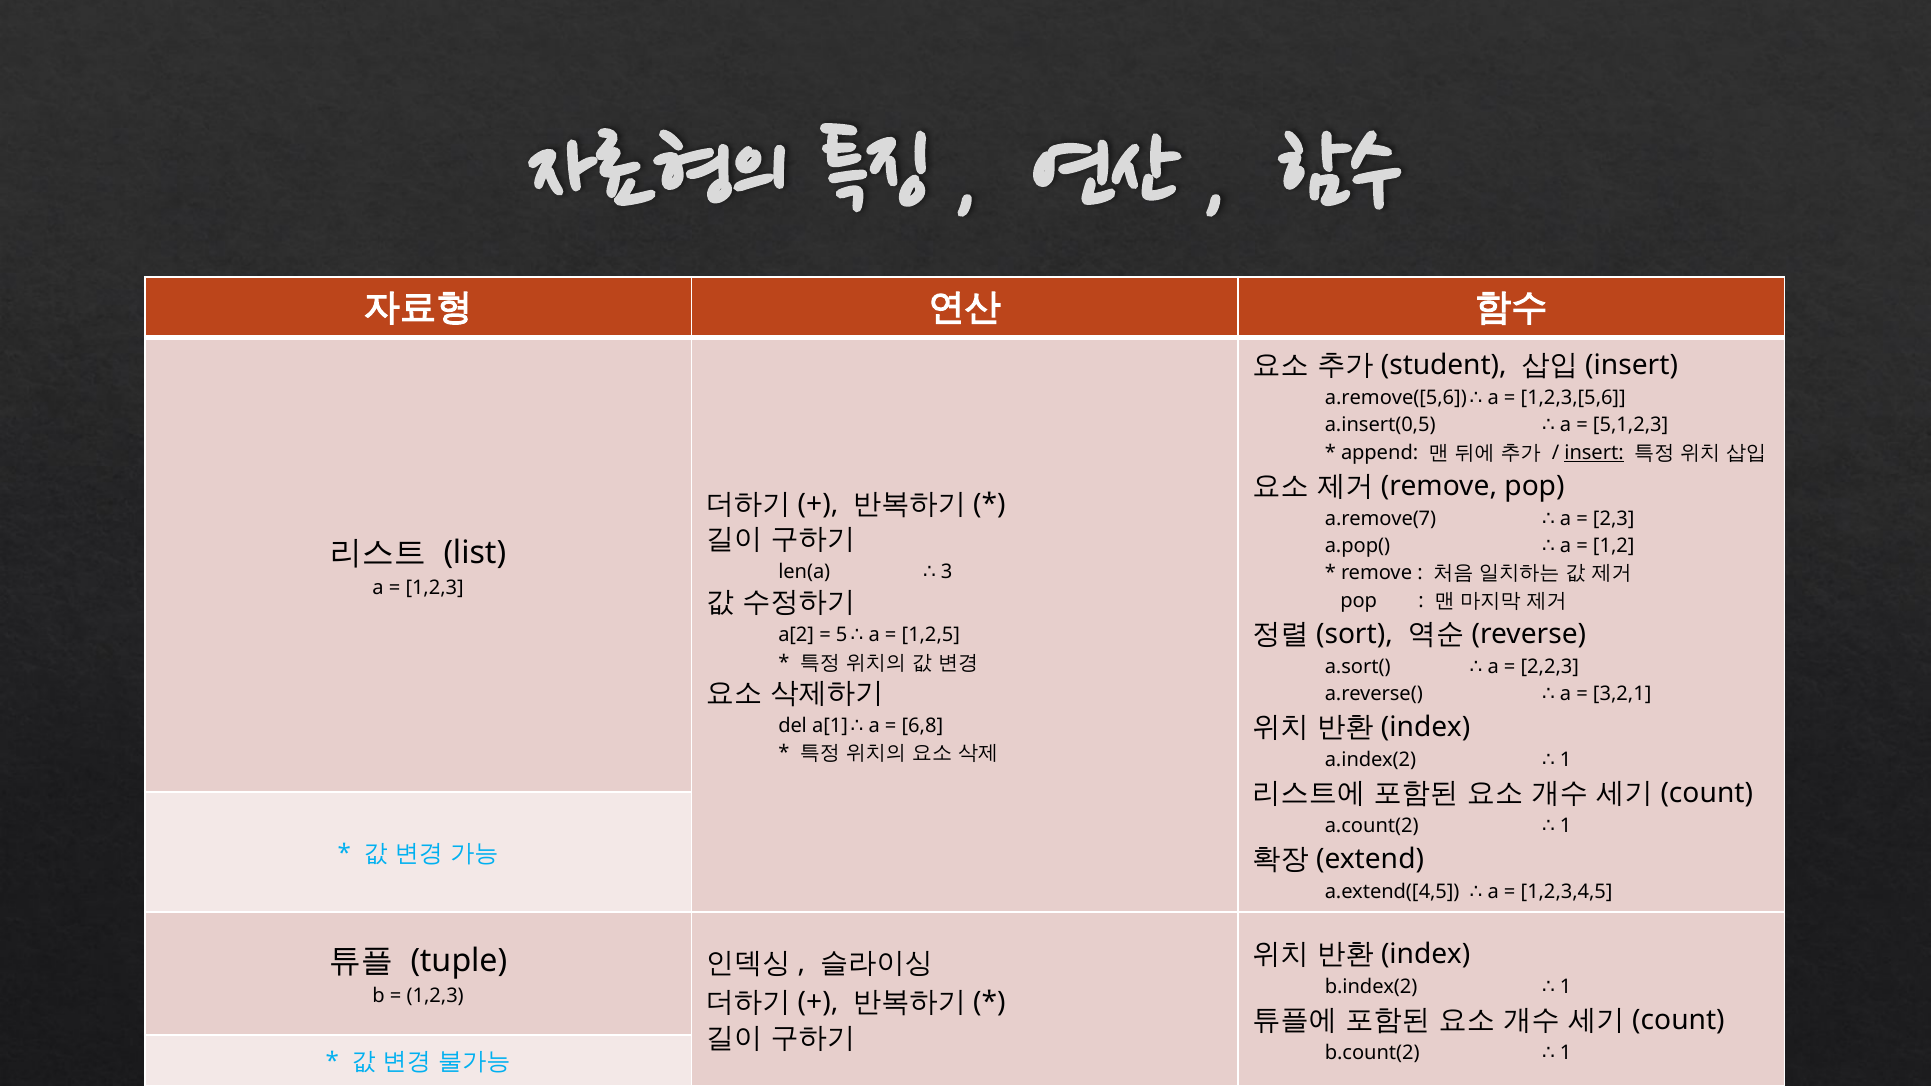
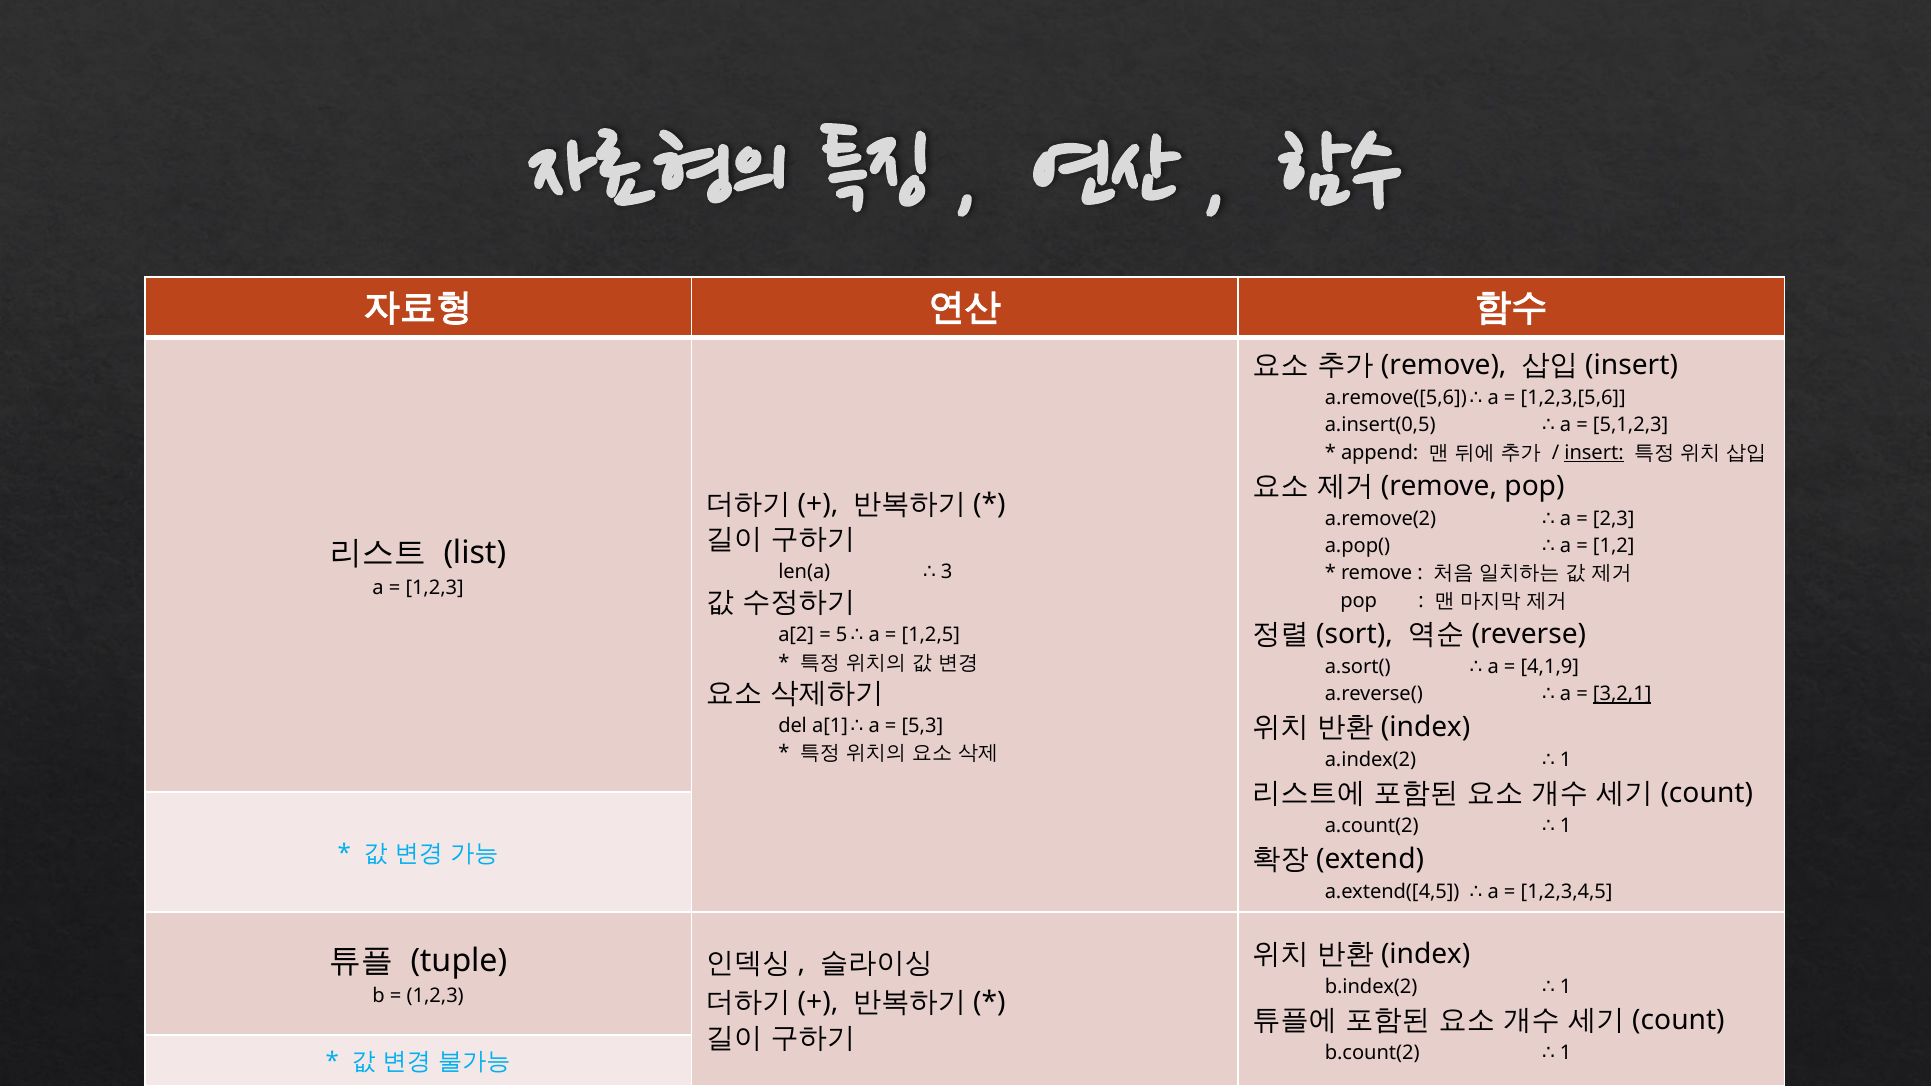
student at (1444, 365): student -> remove
a.remove(7: a.remove(7 -> a.remove(2
2,2,3: 2,2,3 -> 4,1,9
3,2,1 underline: none -> present
6,8: 6,8 -> 5,3
